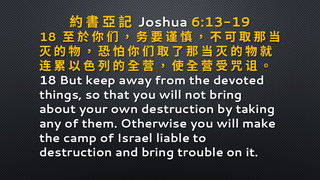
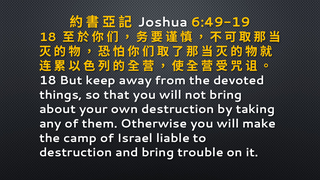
6:13-19: 6:13-19 -> 6:49-19
